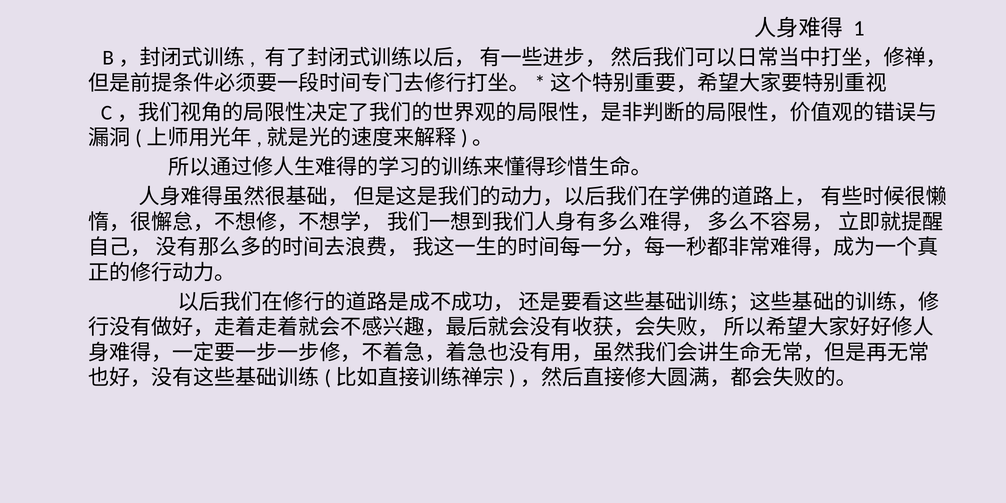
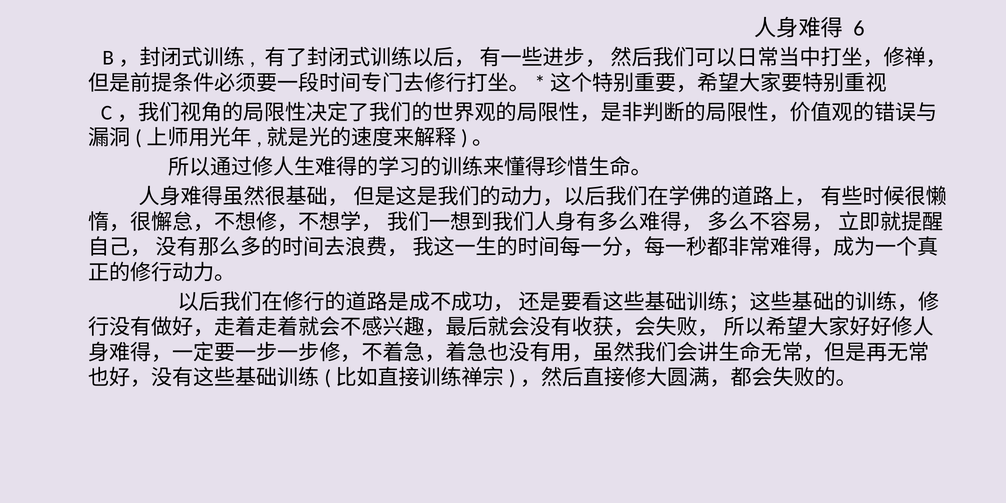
1: 1 -> 6
